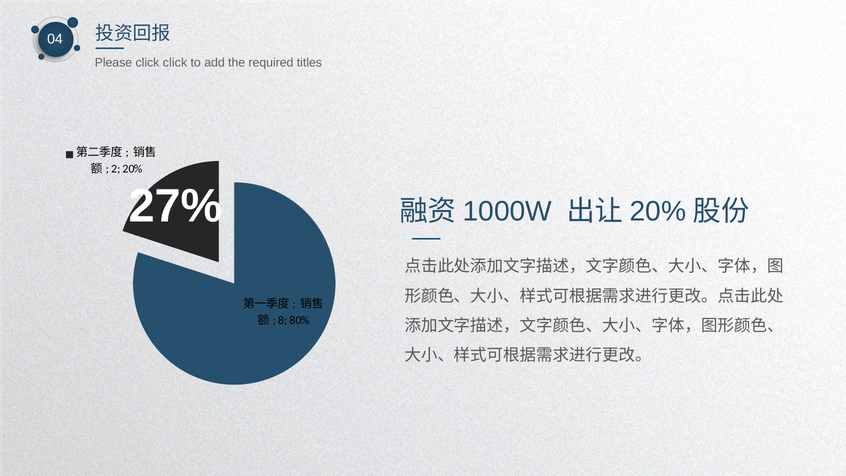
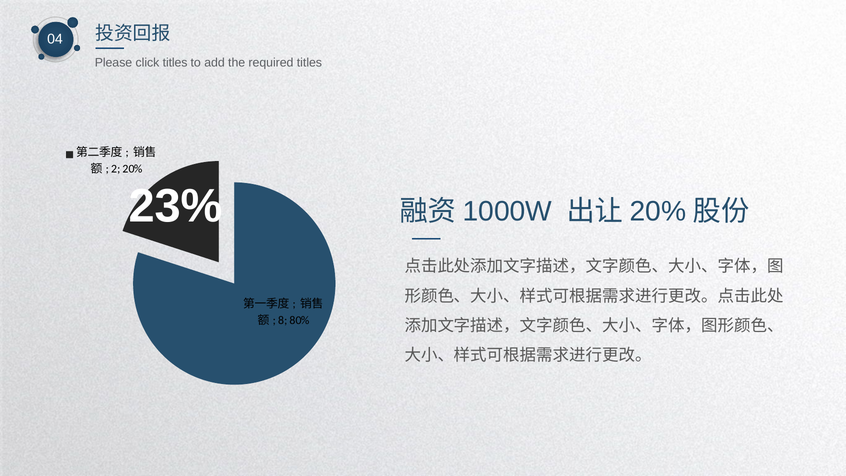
click click: click -> titles
27%: 27% -> 23%
